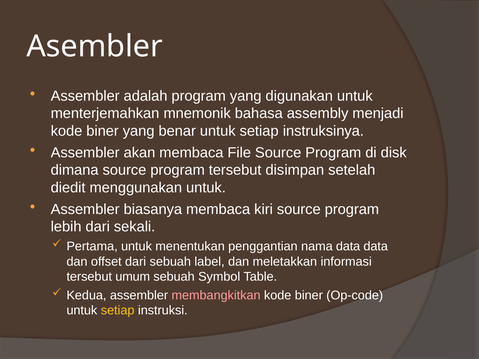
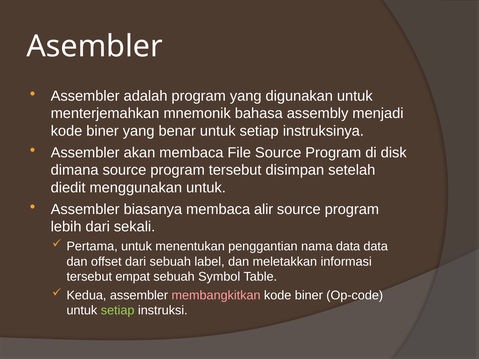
kiri: kiri -> alir
umum: umum -> empat
setiap at (118, 311) colour: yellow -> light green
